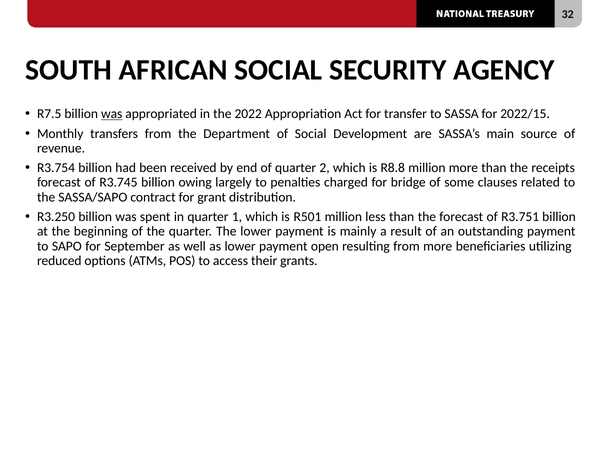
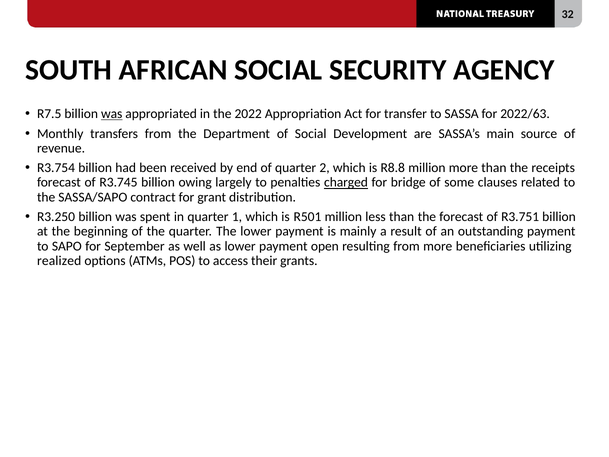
2022/15: 2022/15 -> 2022/63
charged underline: none -> present
reduced: reduced -> realized
